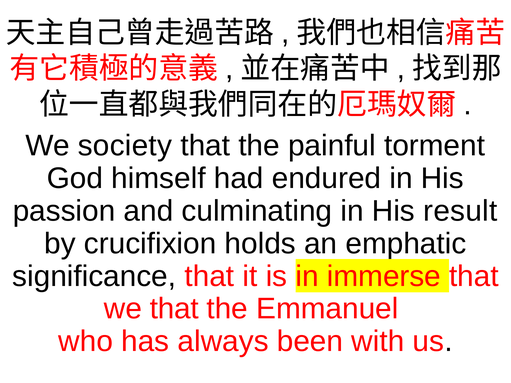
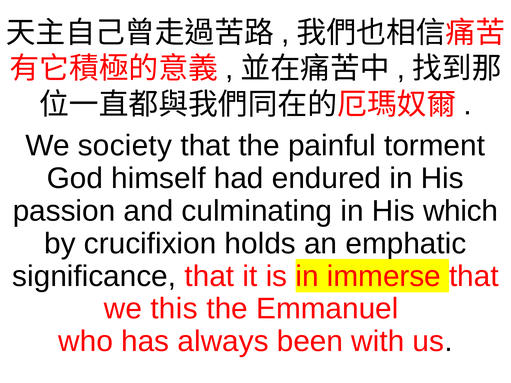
result: result -> which
we that: that -> this
